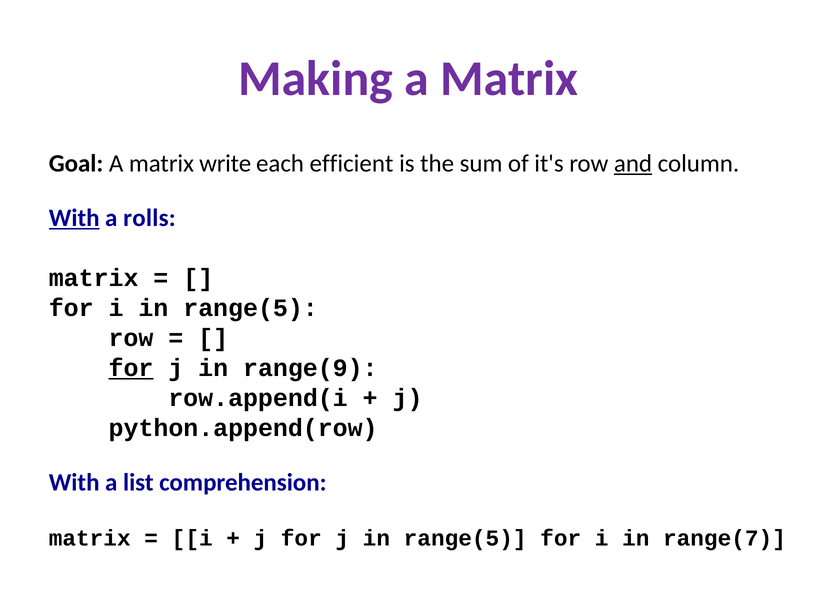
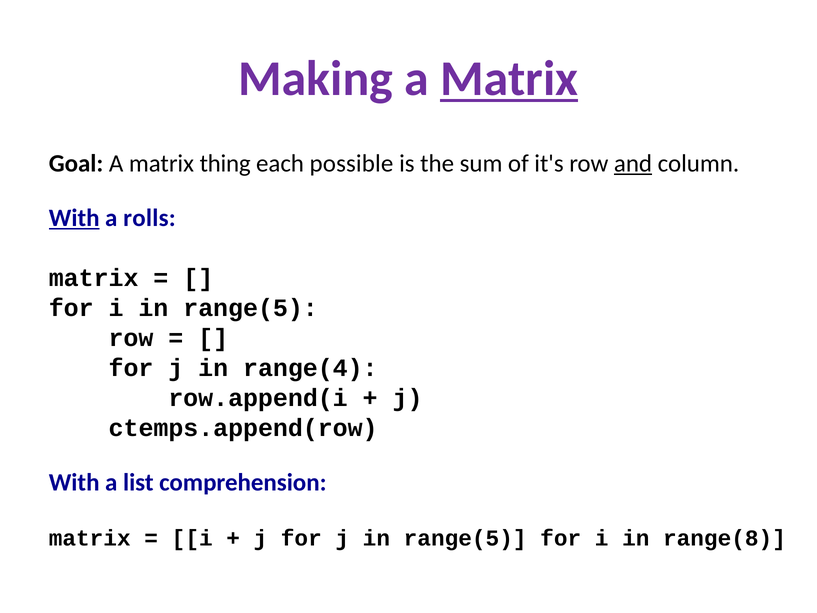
Matrix at (509, 79) underline: none -> present
write: write -> thing
efficient: efficient -> possible
for at (131, 368) underline: present -> none
range(9: range(9 -> range(4
python.append(row: python.append(row -> ctemps.append(row
range(7: range(7 -> range(8
